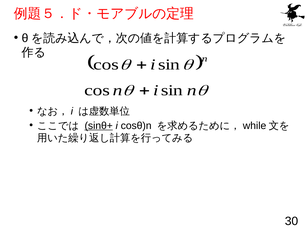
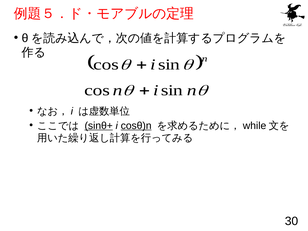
cosθ)n underline: none -> present
